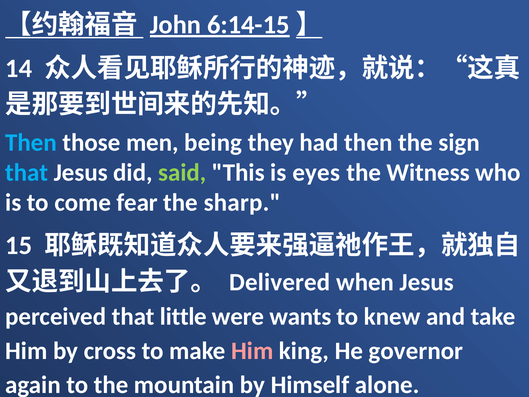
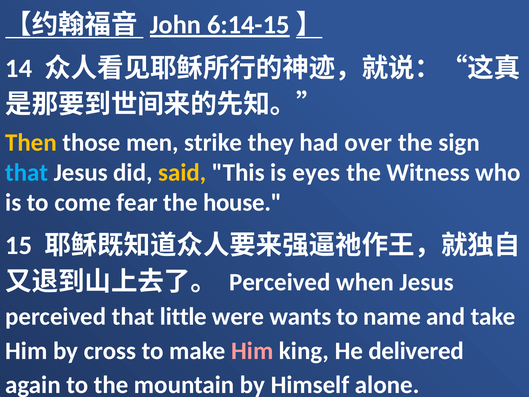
Then at (31, 143) colour: light blue -> yellow
being: being -> strike
had then: then -> over
said colour: light green -> yellow
sharp: sharp -> house
Delivered at (280, 282): Delivered -> Perceived
knew: knew -> name
governor: governor -> delivered
